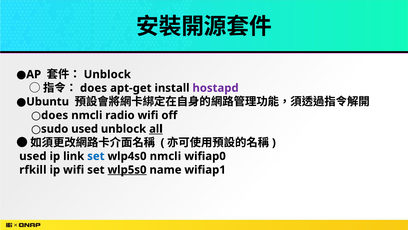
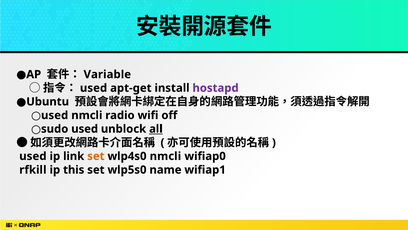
Unblock at (107, 74): Unblock -> Variable
does at (93, 88): does -> used
does at (55, 115): does -> used
set at (96, 156) colour: blue -> orange
ip wifi: wifi -> this
wlp5s0 underline: present -> none
